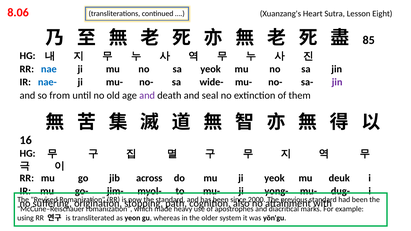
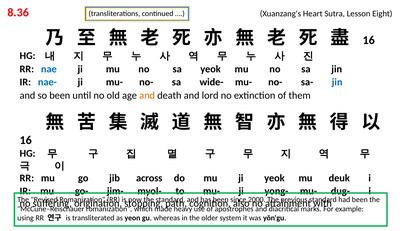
8.06: 8.06 -> 8.36
85 at (369, 40): 85 -> 16
jin at (337, 82) colour: purple -> blue
so from: from -> been
and at (147, 95) colour: purple -> orange
seal: seal -> lord
